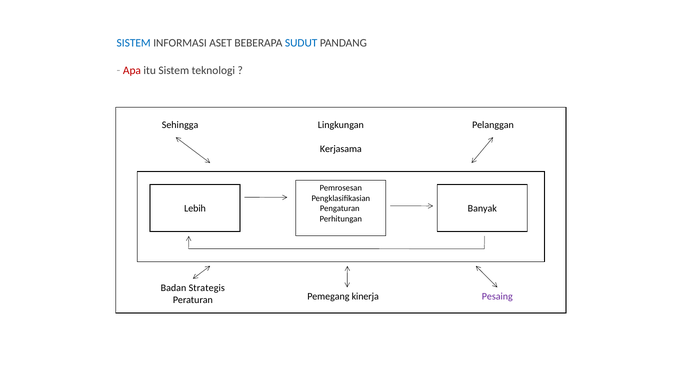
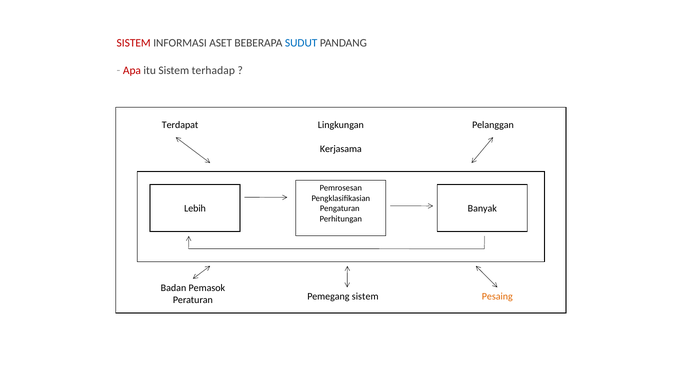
SISTEM at (134, 43) colour: blue -> red
teknologi: teknologi -> terhadap
Sehingga: Sehingga -> Terdapat
Strategis: Strategis -> Pemasok
Pemegang kinerja: kinerja -> sistem
Pesaing colour: purple -> orange
